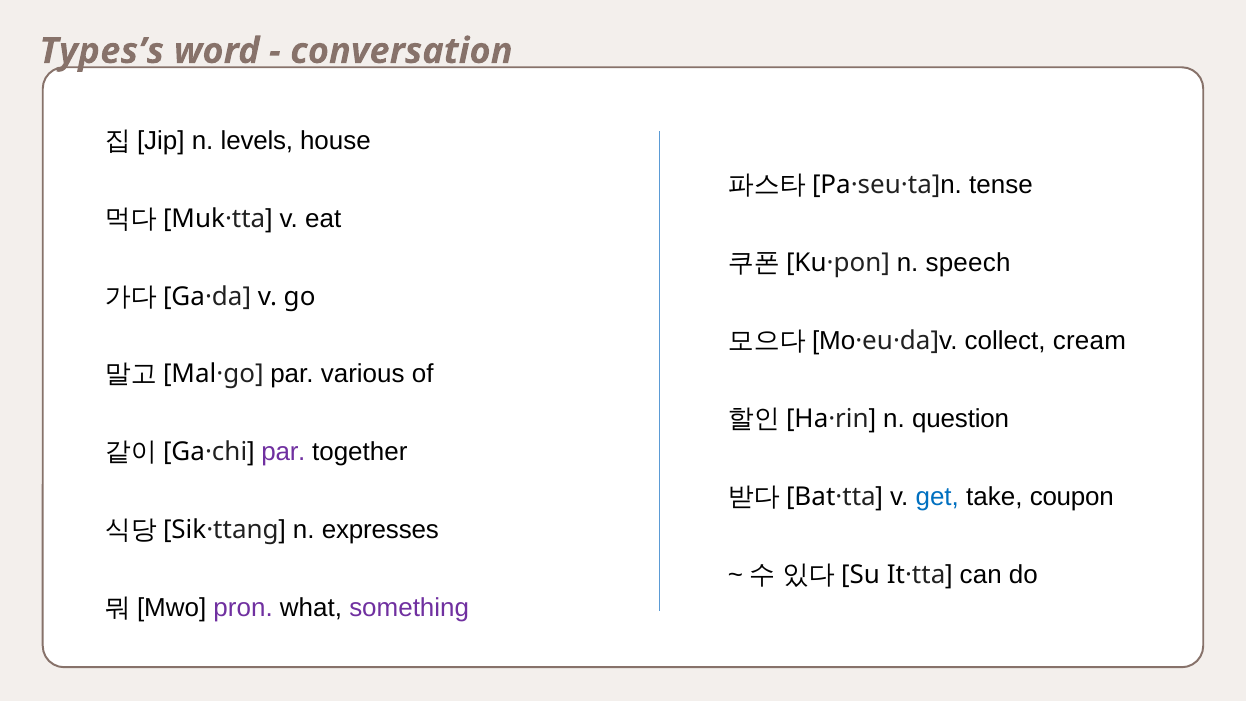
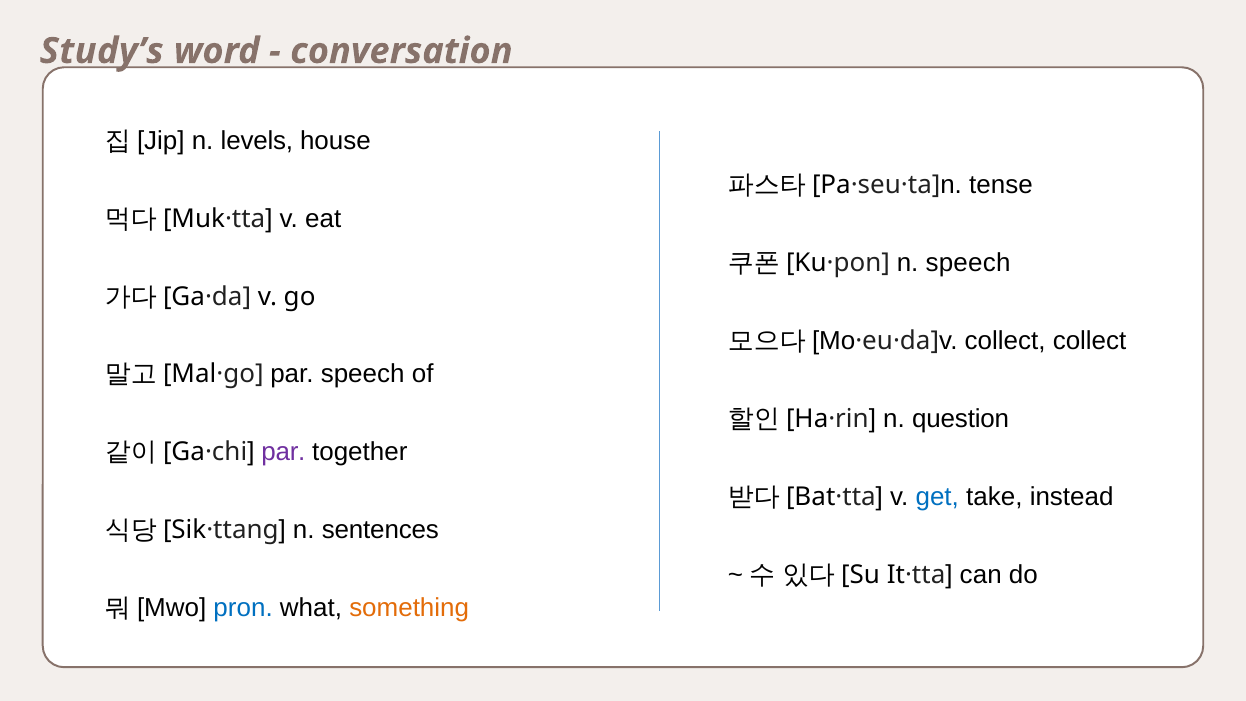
Types’s: Types’s -> Study’s
collect cream: cream -> collect
par various: various -> speech
coupon: coupon -> instead
expresses: expresses -> sentences
pron colour: purple -> blue
something colour: purple -> orange
